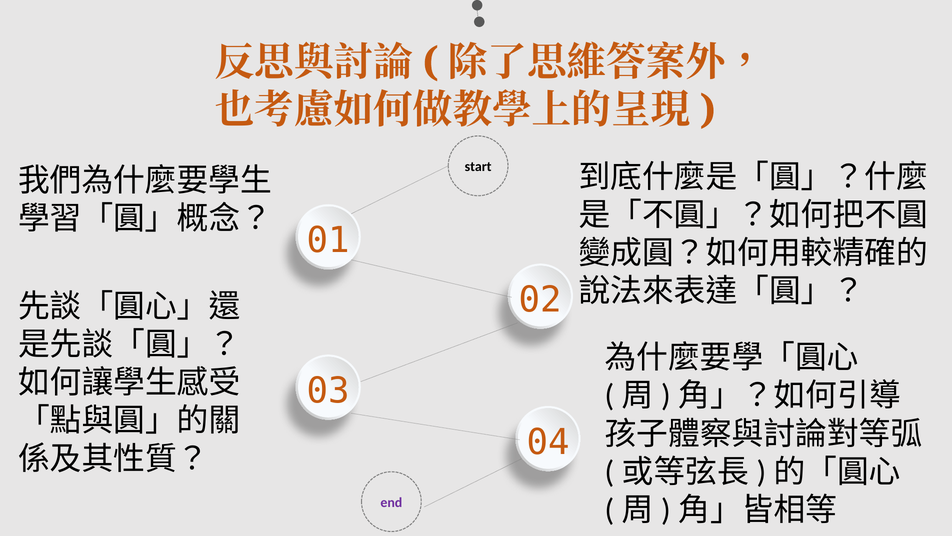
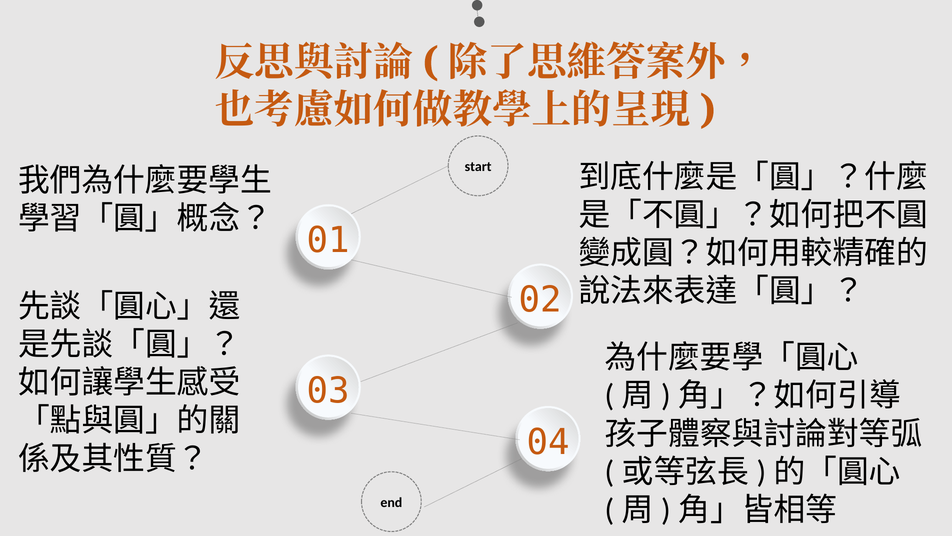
end colour: purple -> black
